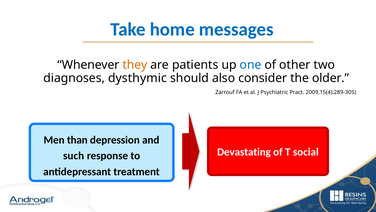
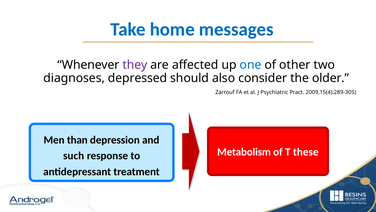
they colour: orange -> purple
patients: patients -> affected
dysthymic: dysthymic -> depressed
Devastating: Devastating -> Metabolism
social: social -> these
